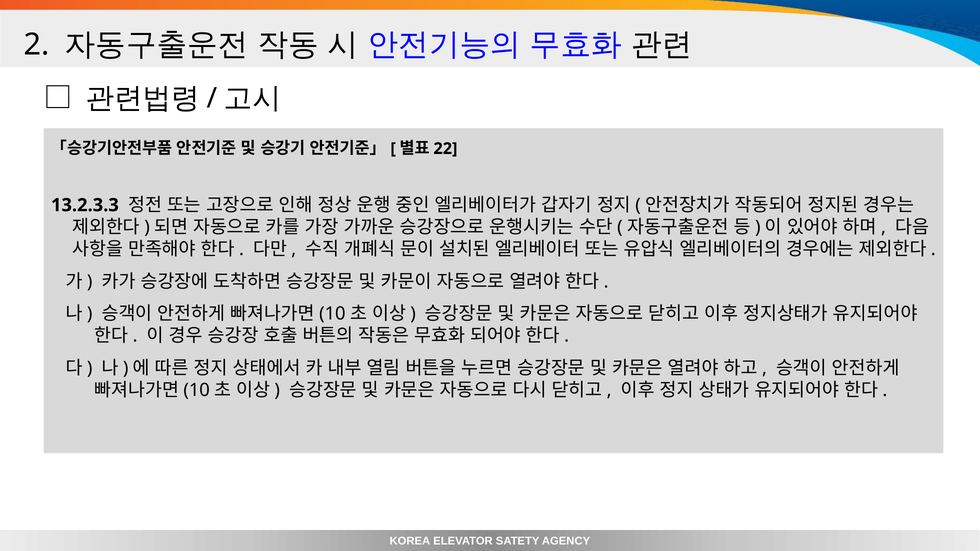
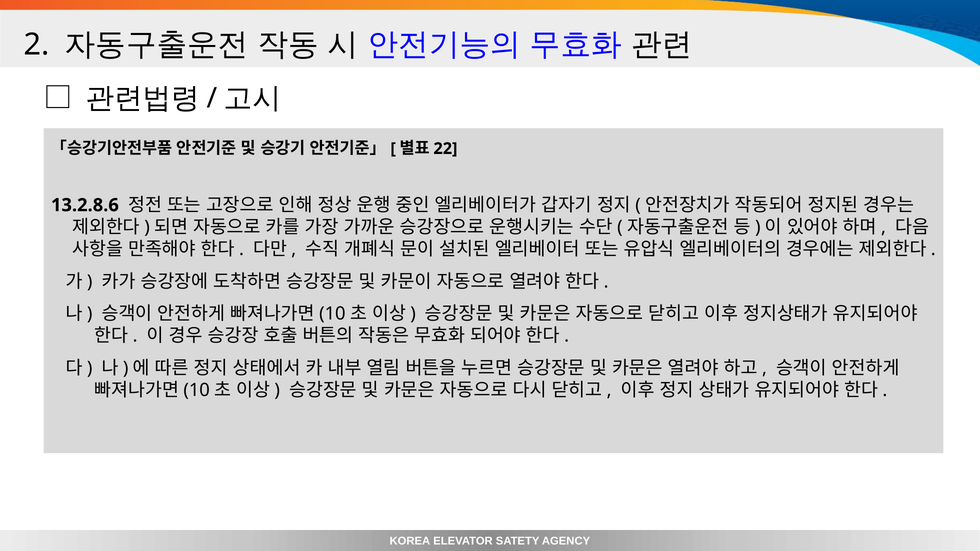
13.2.3.3: 13.2.3.3 -> 13.2.8.6
